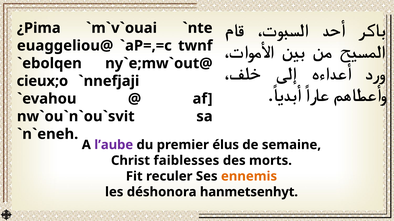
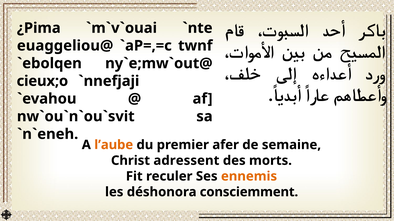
l’aube colour: purple -> orange
élus: élus -> afer
faiblesses: faiblesses -> adressent
hanmetsenhyt: hanmetsenhyt -> consciemment
